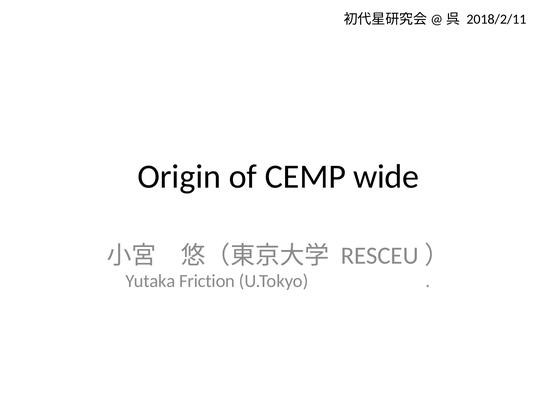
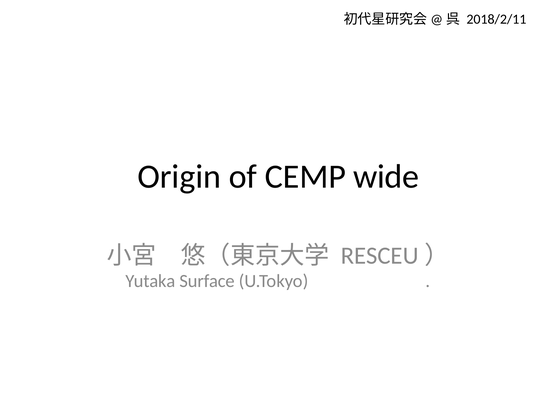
Friction: Friction -> Surface
